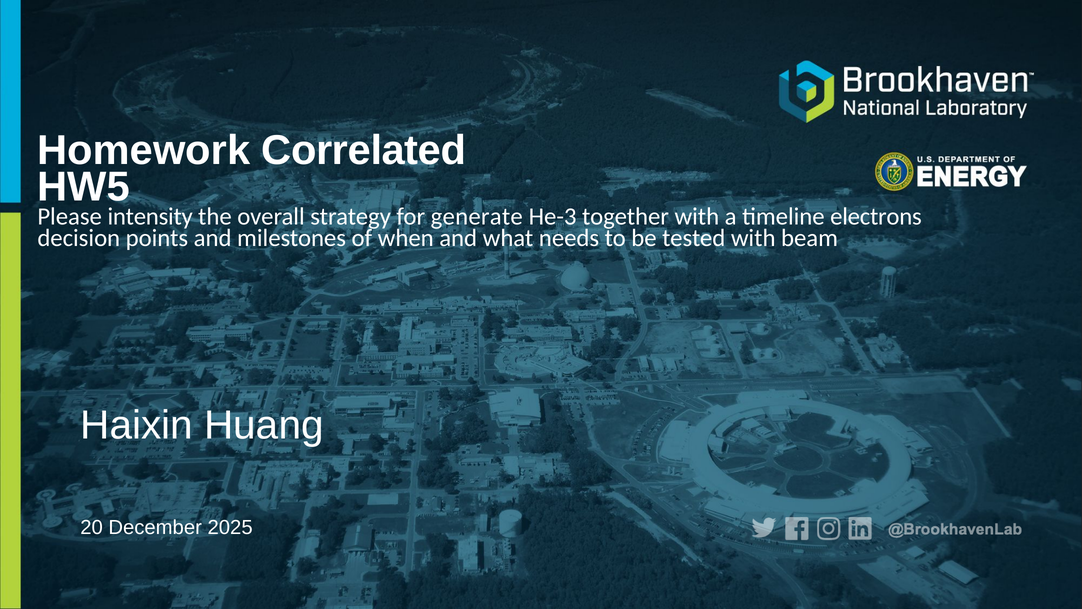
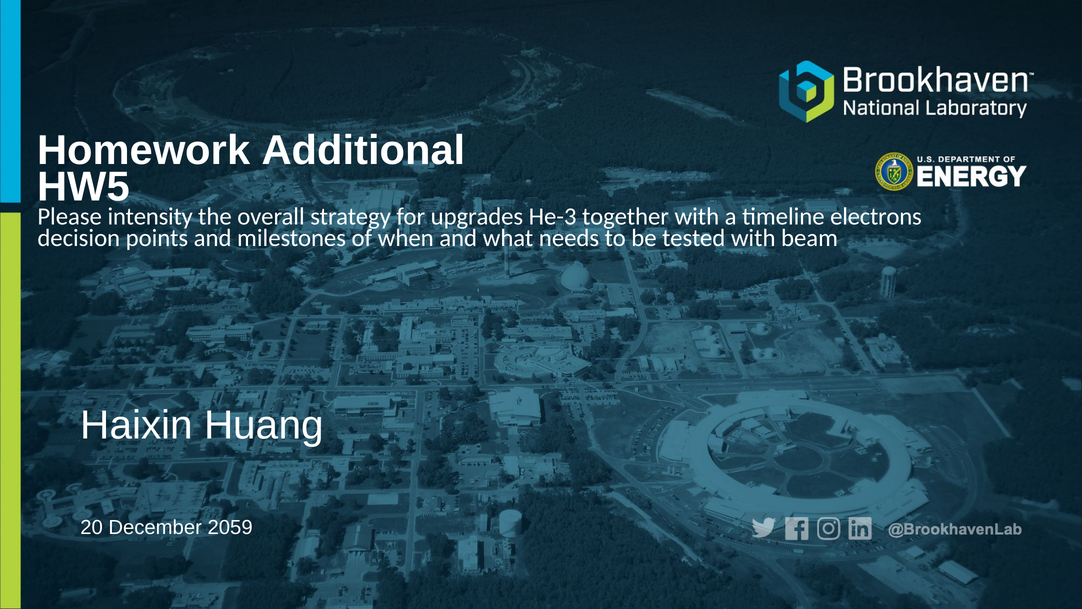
Correlated: Correlated -> Additional
generate: generate -> upgrades
2025: 2025 -> 2059
